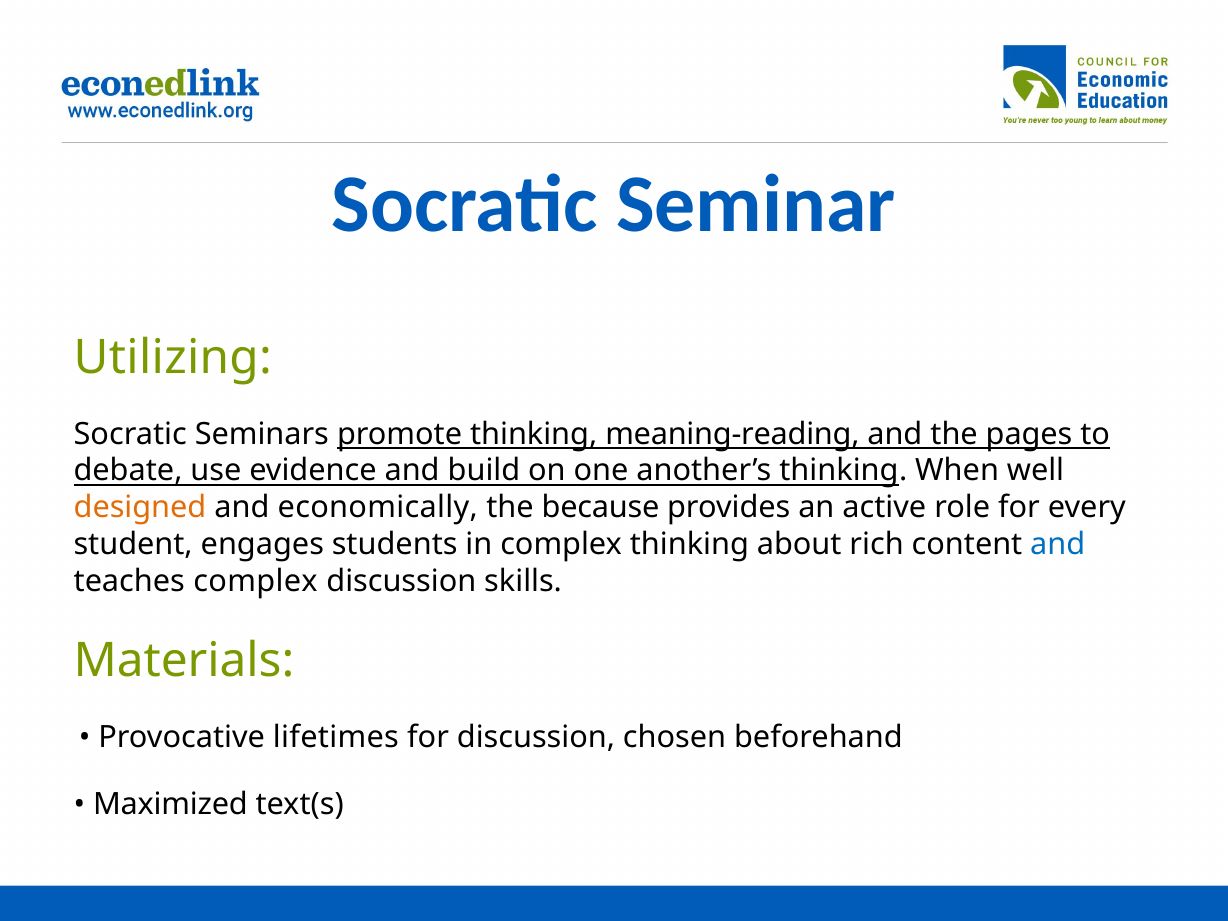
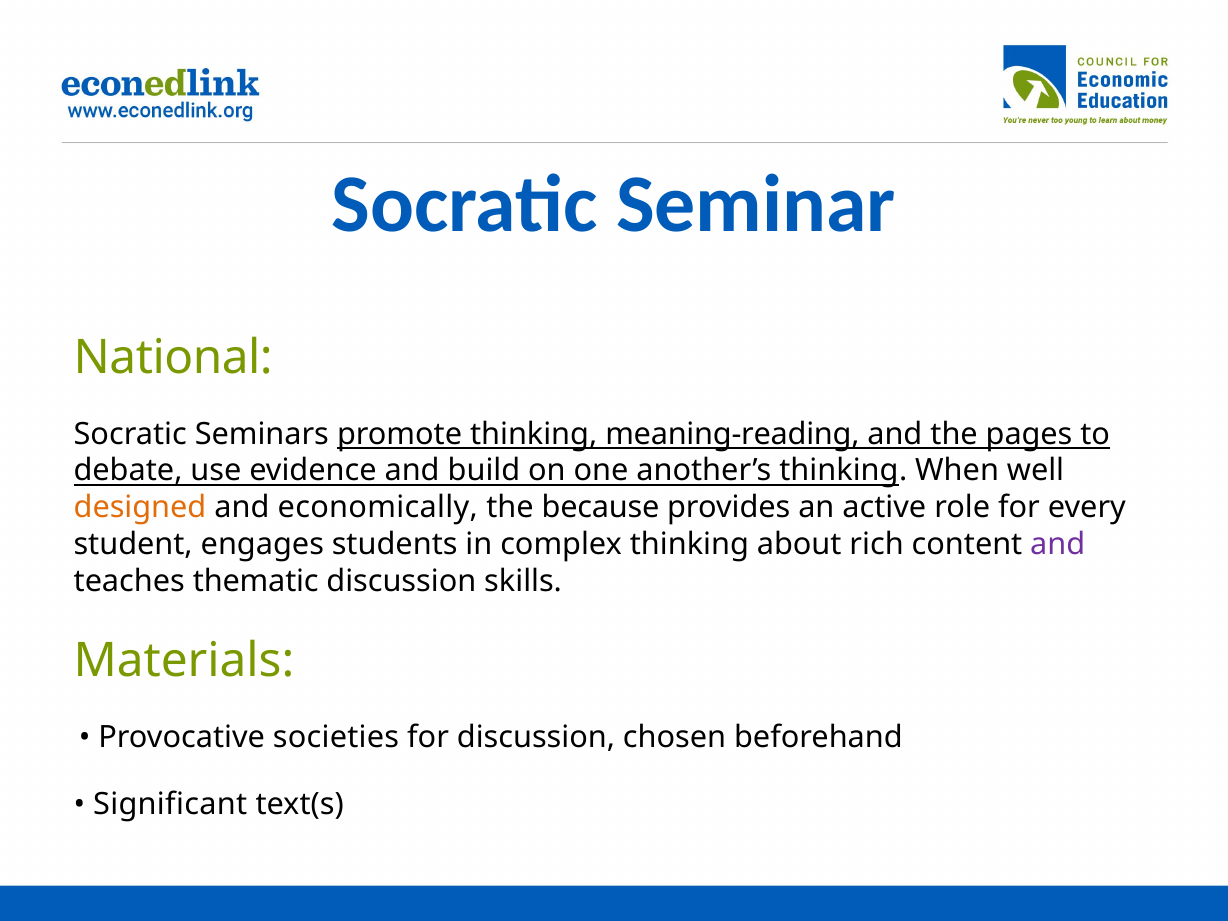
Utilizing: Utilizing -> National
and at (1058, 545) colour: blue -> purple
teaches complex: complex -> thematic
lifetimes: lifetimes -> societies
Maximized: Maximized -> Significant
